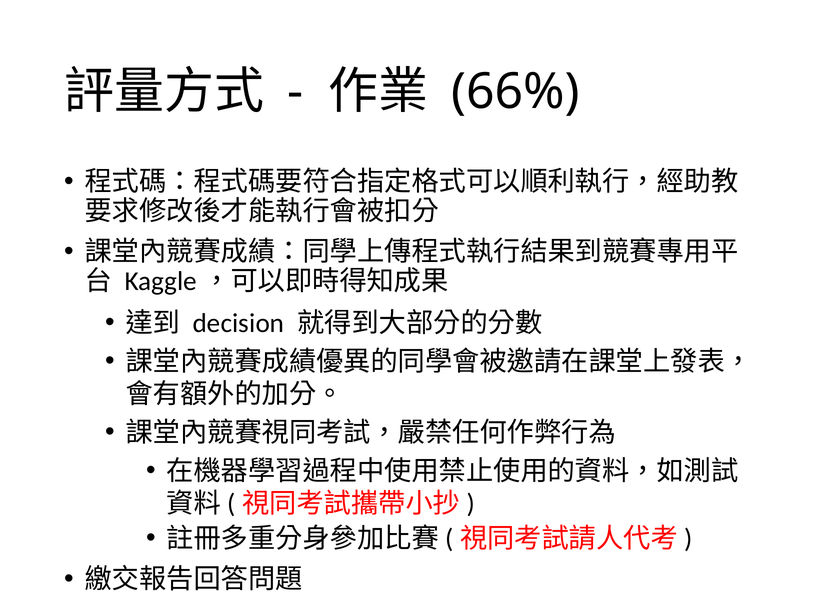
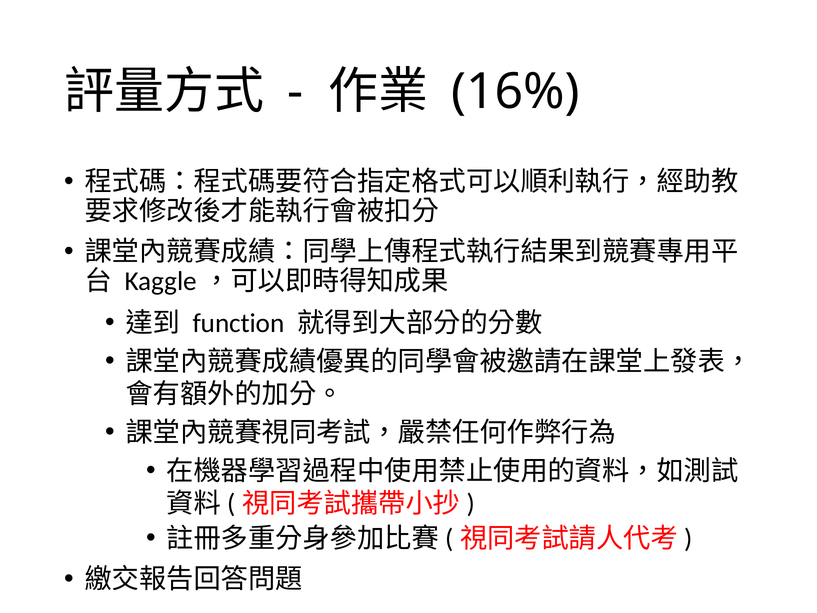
66%: 66% -> 16%
decision: decision -> function
